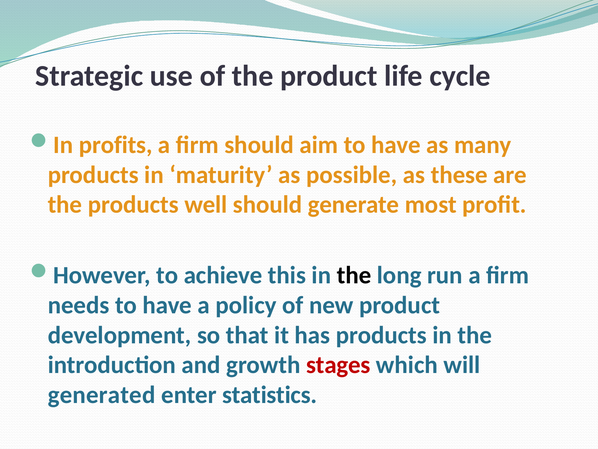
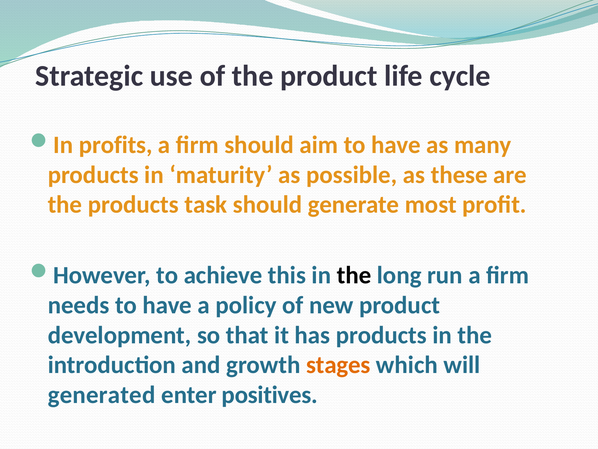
well: well -> task
stages colour: red -> orange
statistics: statistics -> positives
